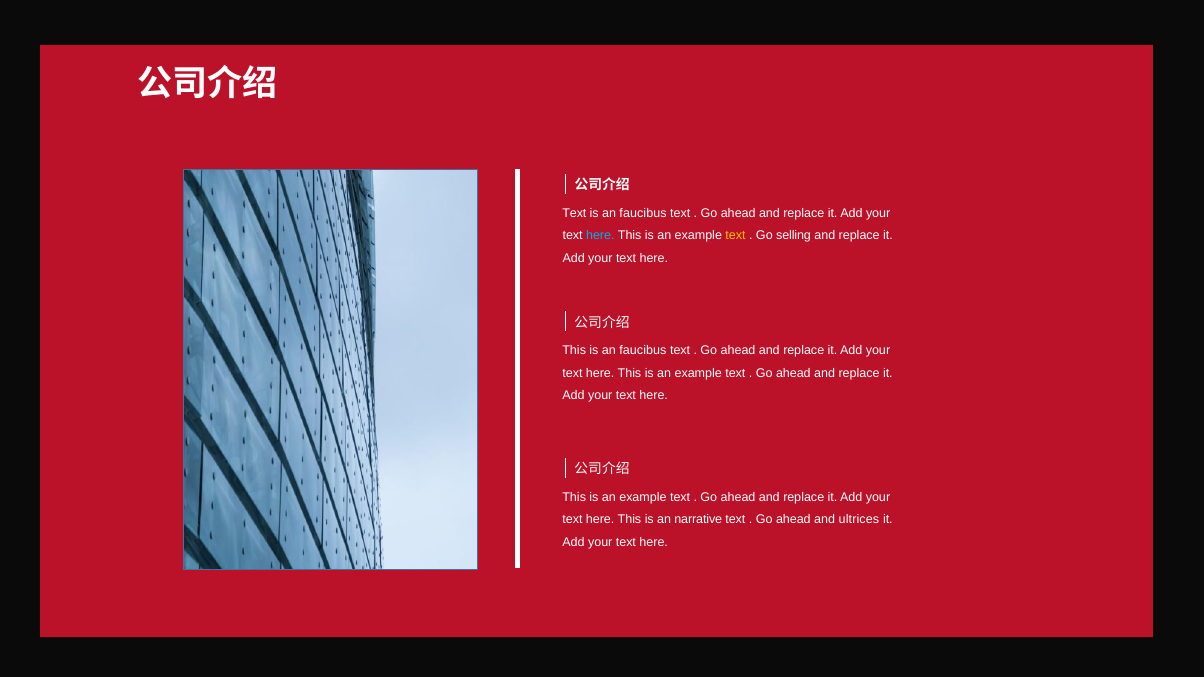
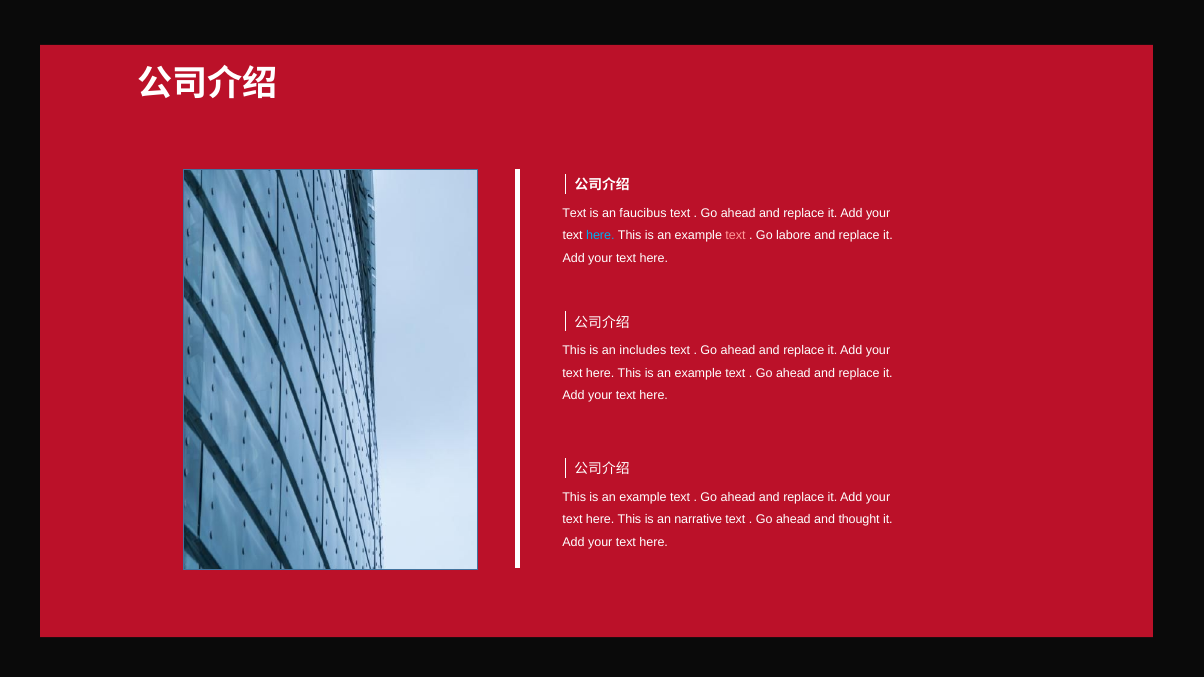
text at (736, 236) colour: yellow -> pink
selling: selling -> labore
This is an faucibus: faucibus -> includes
ultrices: ultrices -> thought
